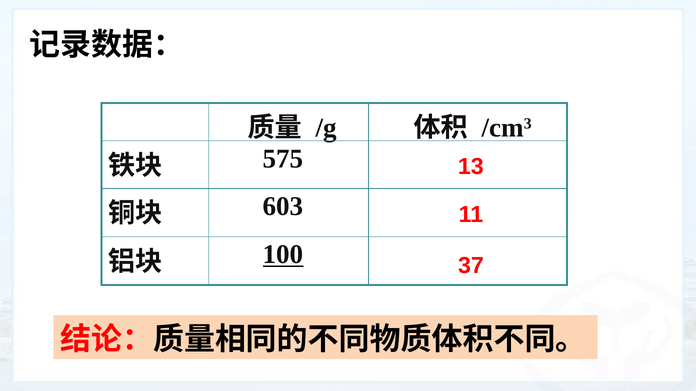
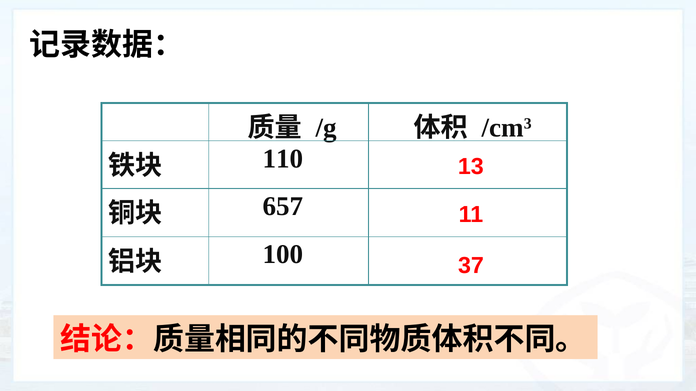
575: 575 -> 110
603: 603 -> 657
100 underline: present -> none
